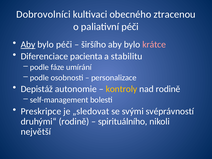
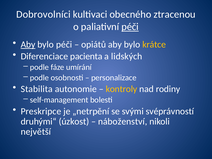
péči at (130, 27) underline: none -> present
širšího: širšího -> opiátů
krátce colour: pink -> yellow
stabilitu: stabilitu -> lidských
Depistáž: Depistáž -> Stabilita
nad rodině: rodině -> rodiny
„sledovat: „sledovat -> „netrpění
druhými“ rodině: rodině -> úzkost
spirituálního: spirituálního -> náboženství
